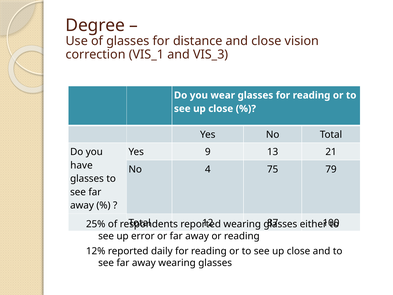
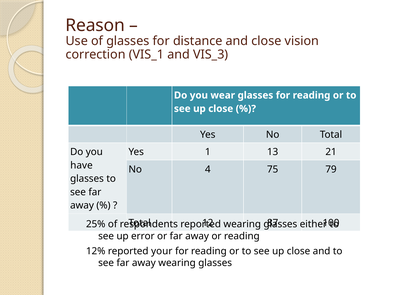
Degree: Degree -> Reason
9: 9 -> 1
daily: daily -> your
